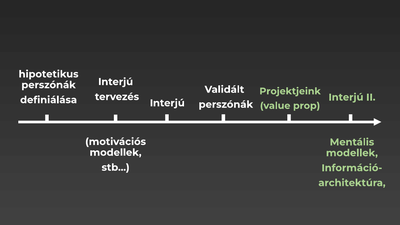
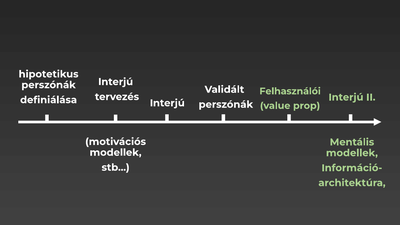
Projektjeink: Projektjeink -> Felhasználói
